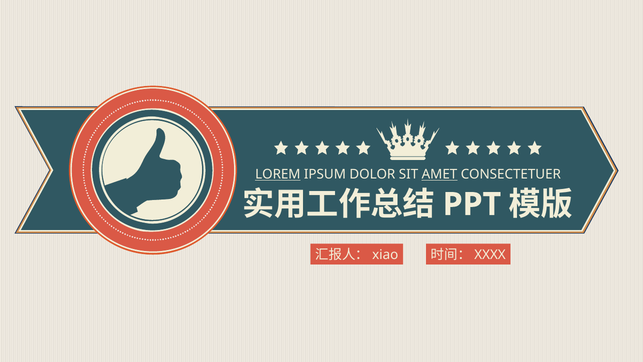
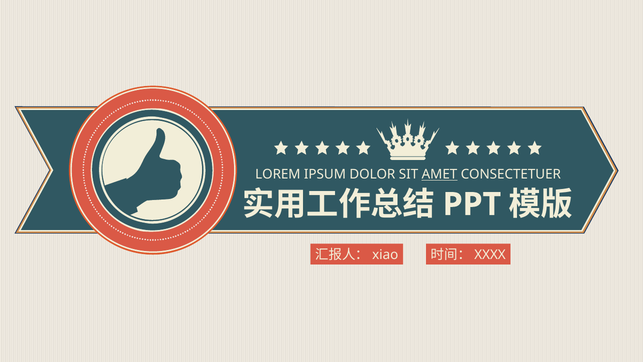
LOREM underline: present -> none
